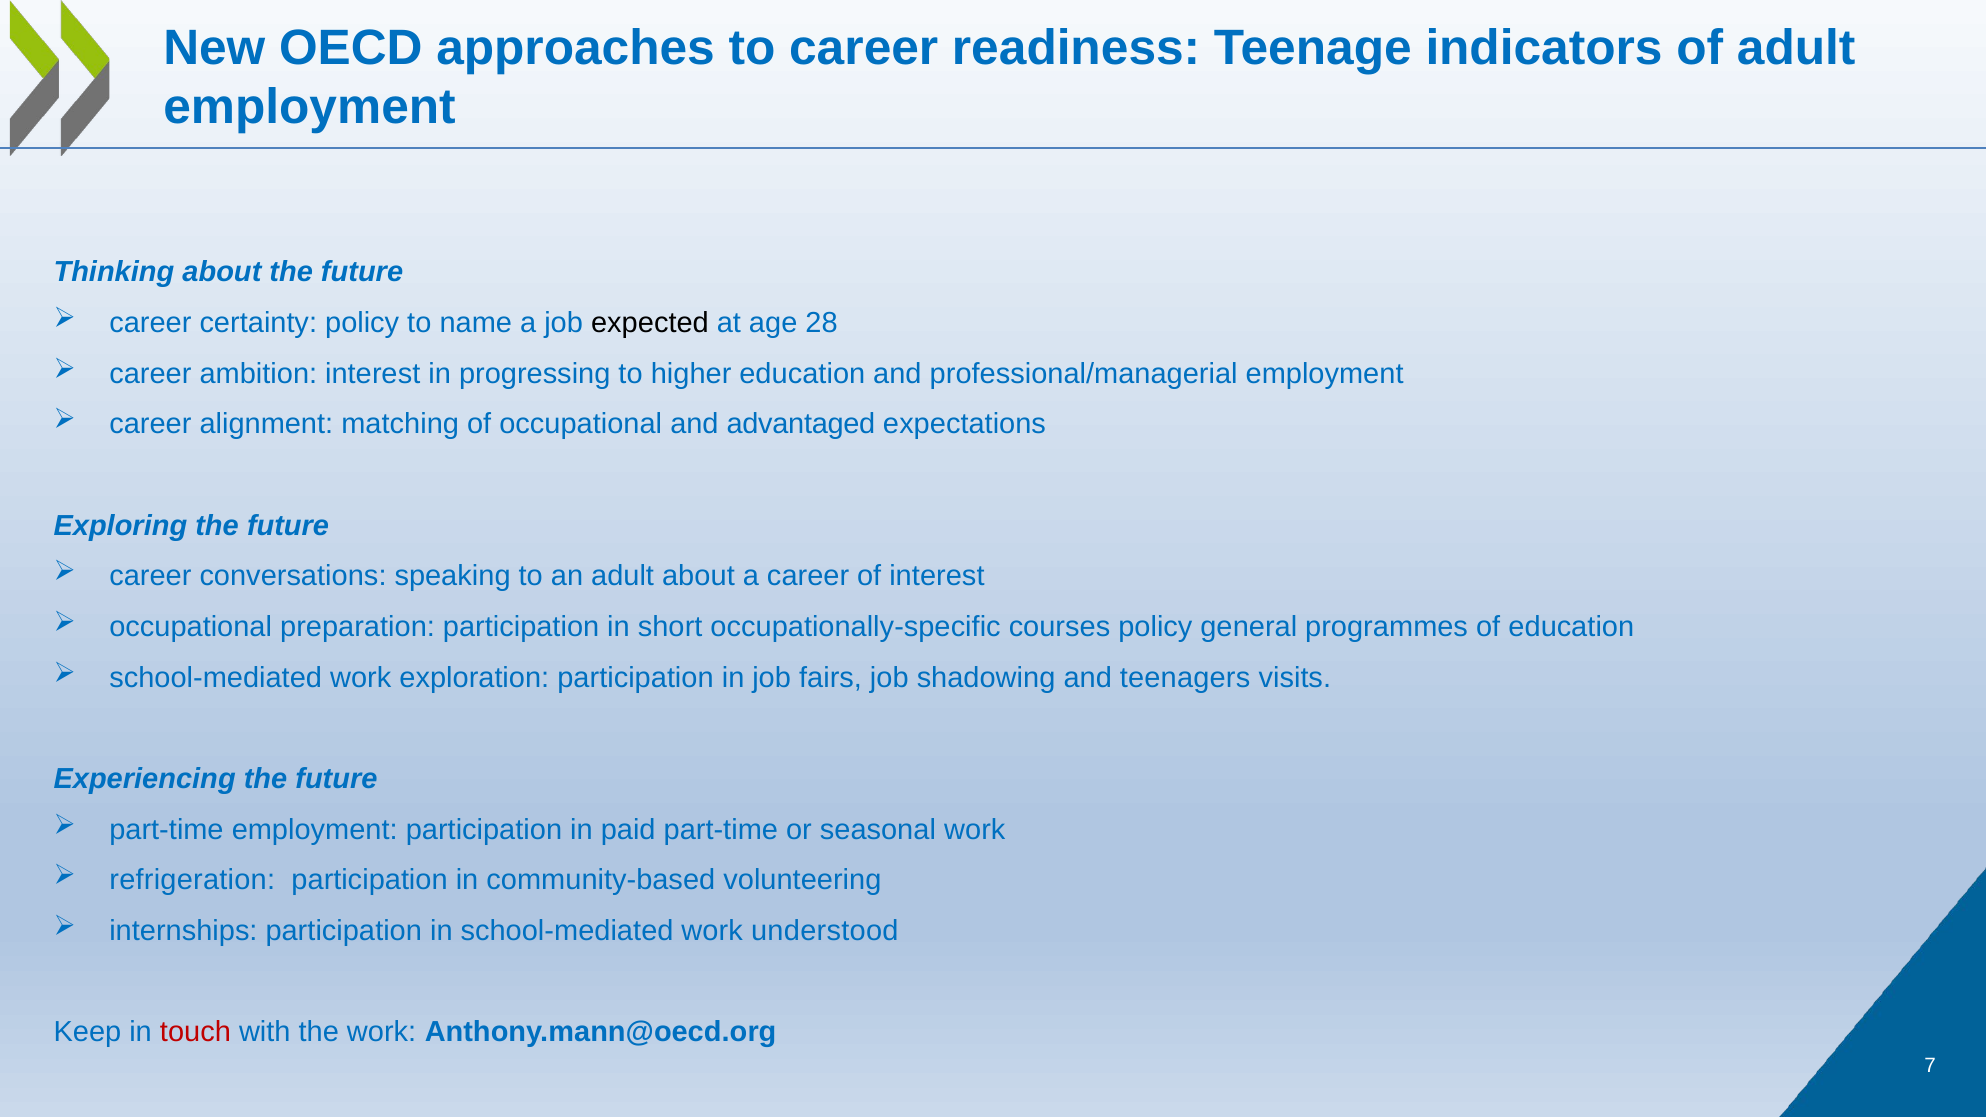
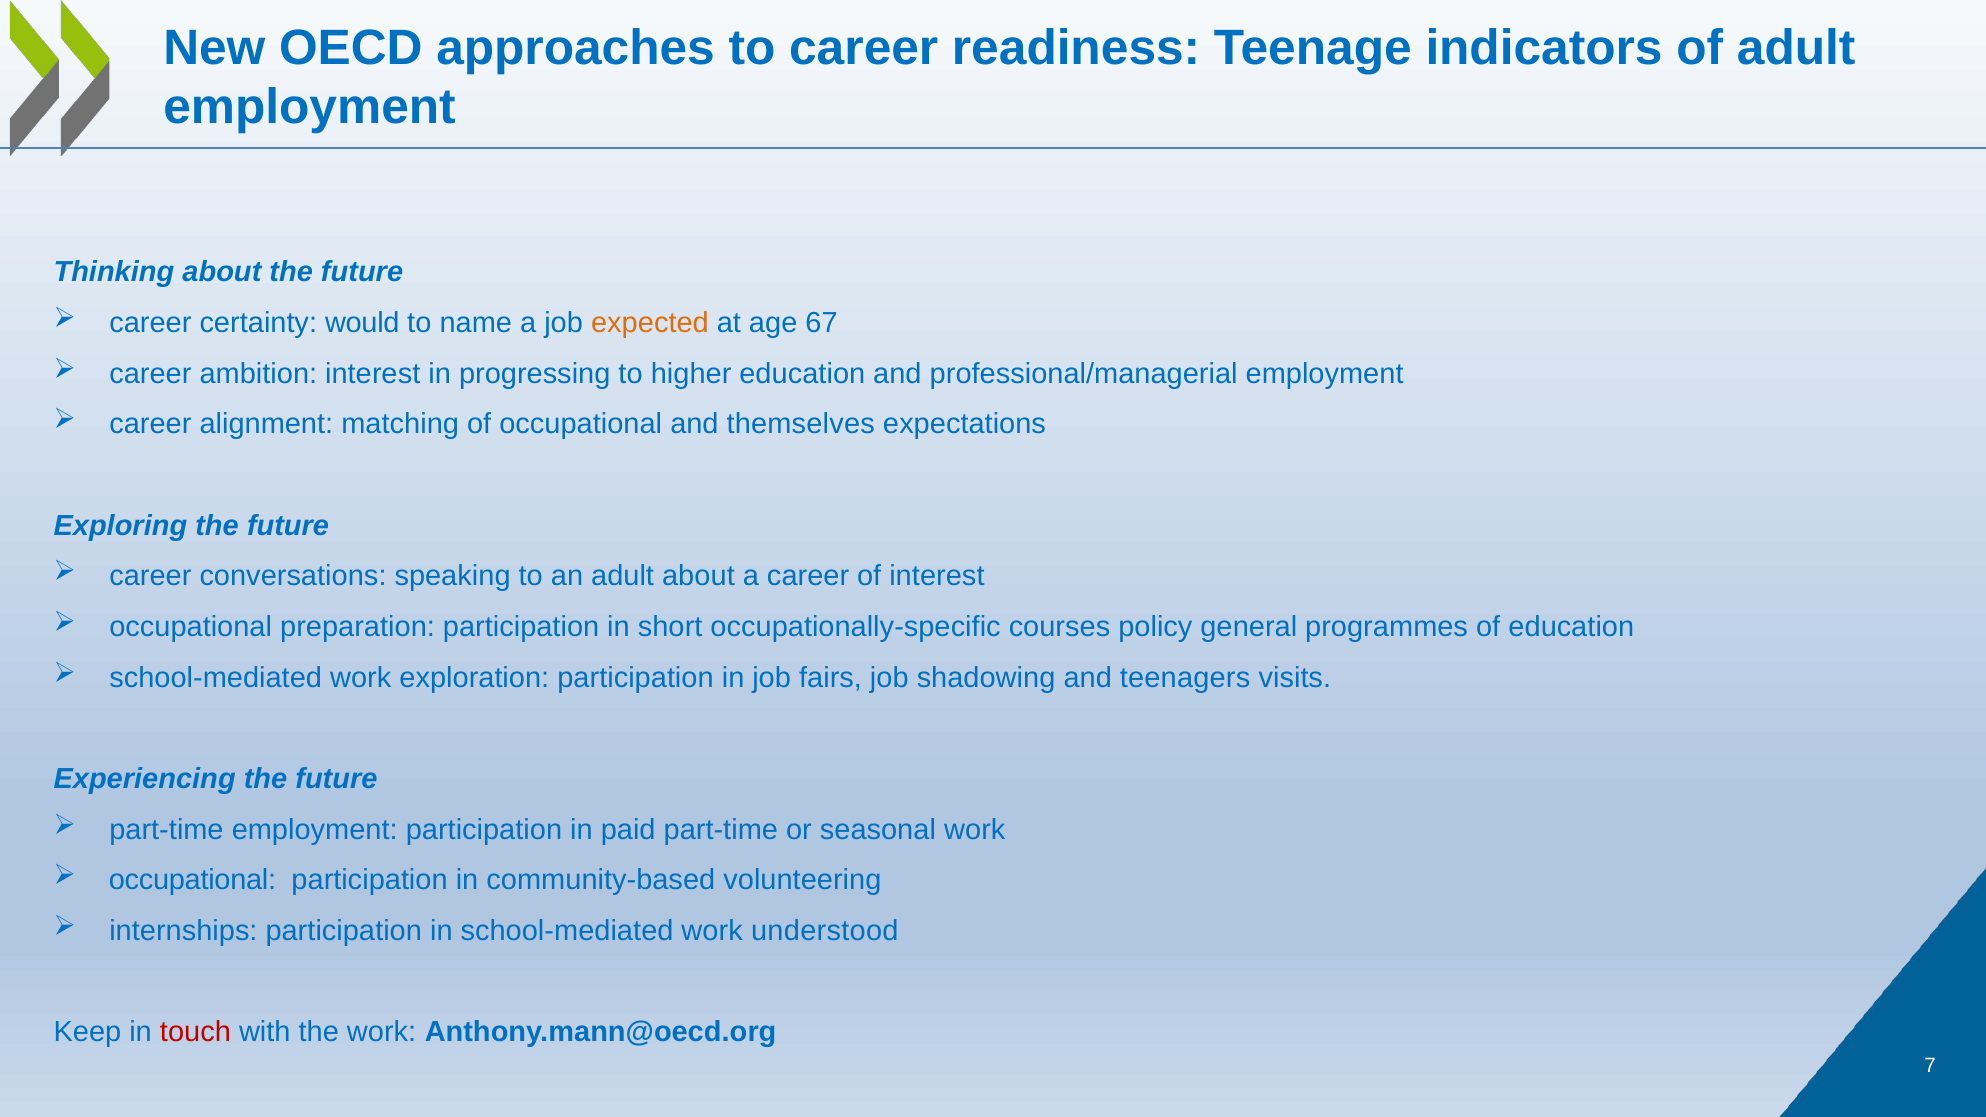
certainty policy: policy -> would
expected colour: black -> orange
28: 28 -> 67
advantaged: advantaged -> themselves
refrigeration at (192, 880): refrigeration -> occupational
